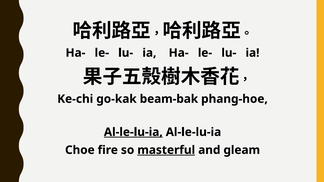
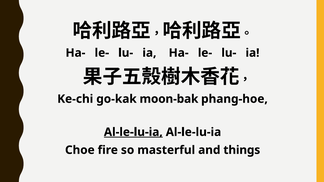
beam-bak: beam-bak -> moon-bak
masterful underline: present -> none
gleam: gleam -> things
